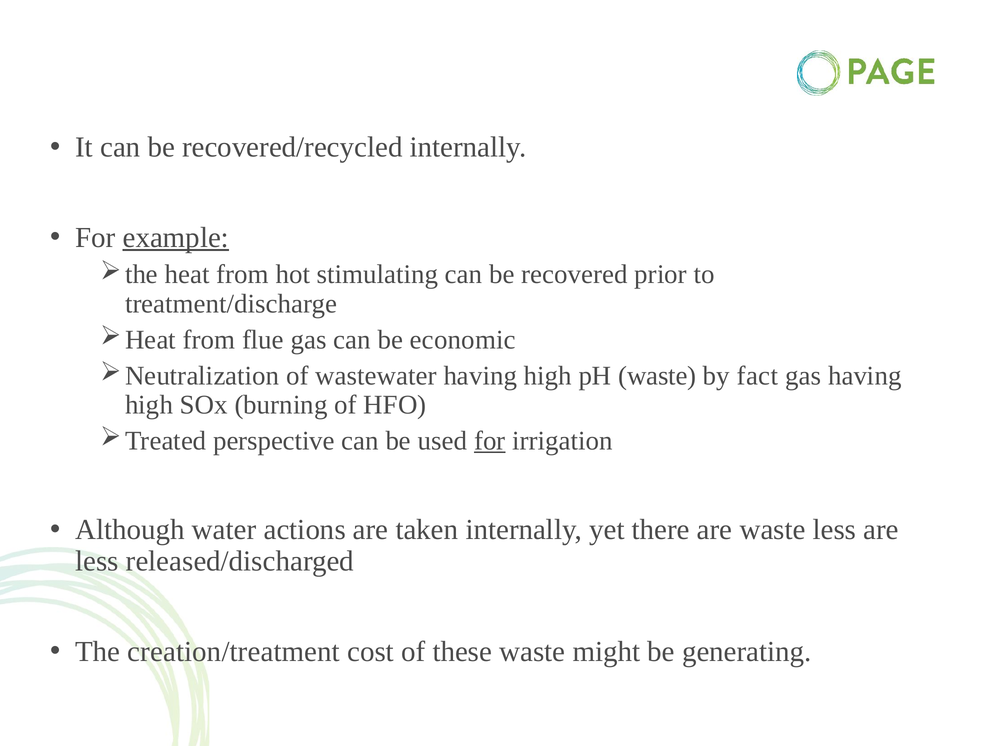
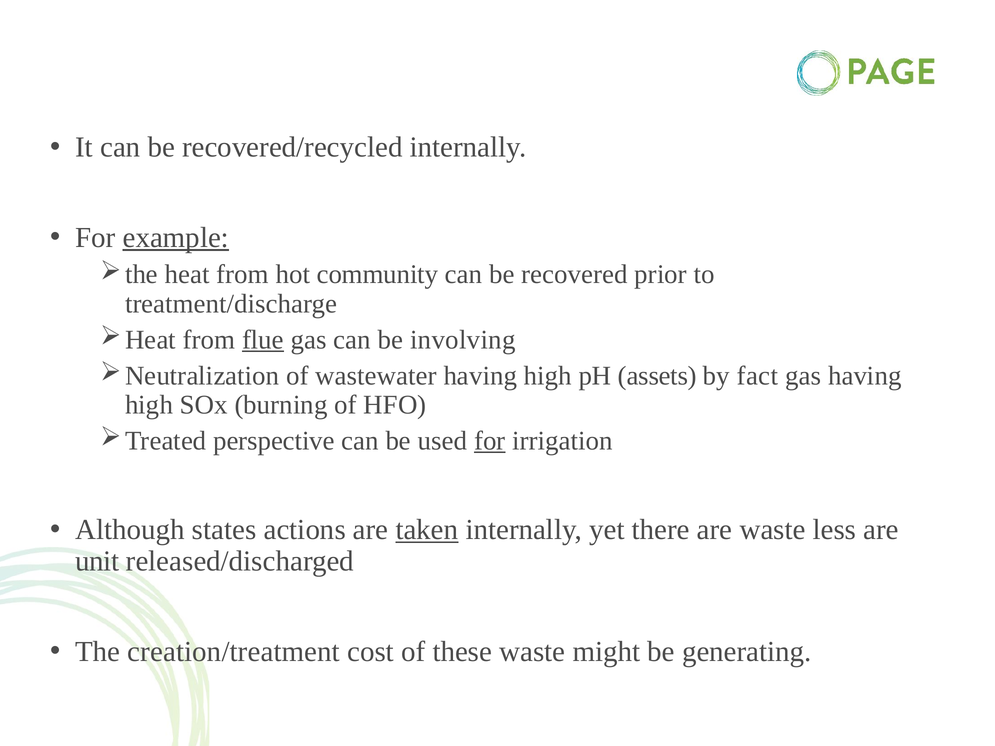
stimulating: stimulating -> community
flue underline: none -> present
economic: economic -> involving
pH waste: waste -> assets
water: water -> states
taken underline: none -> present
less at (97, 561): less -> unit
